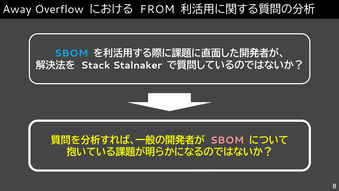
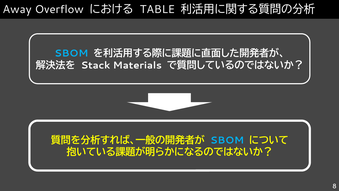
FROM: FROM -> TABLE
Stalnaker: Stalnaker -> Materials
SBOM at (227, 140) colour: pink -> light blue
